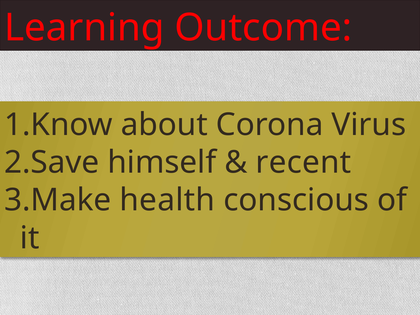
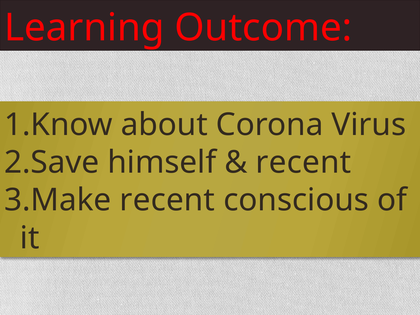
health at (167, 200): health -> recent
